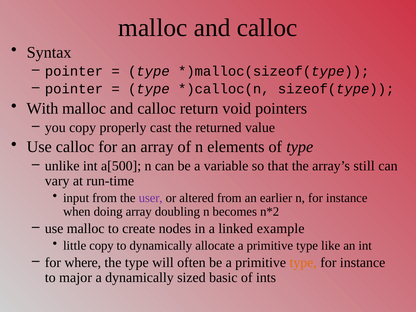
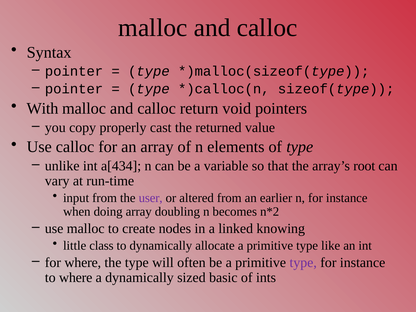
a[500: a[500 -> a[434
still: still -> root
example: example -> knowing
little copy: copy -> class
type at (303, 263) colour: orange -> purple
to major: major -> where
